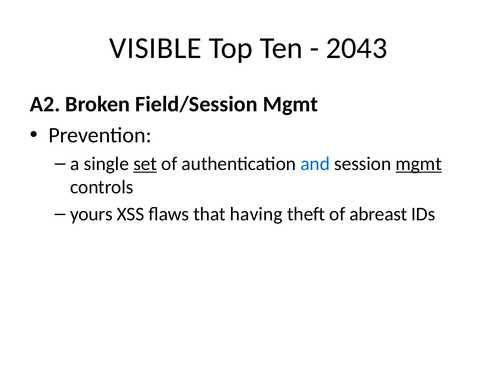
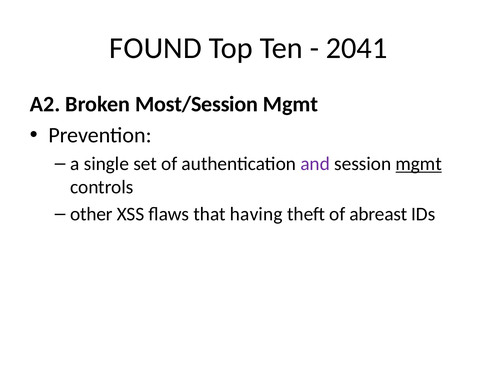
VISIBLE: VISIBLE -> FOUND
2043: 2043 -> 2041
Field/Session: Field/Session -> Most/Session
set underline: present -> none
and colour: blue -> purple
yours: yours -> other
